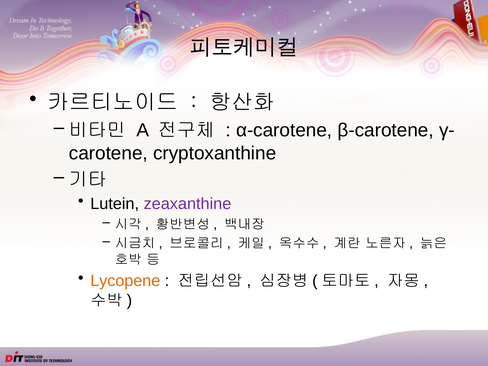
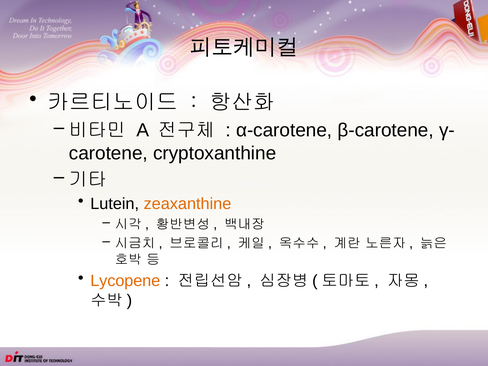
zeaxanthine colour: purple -> orange
